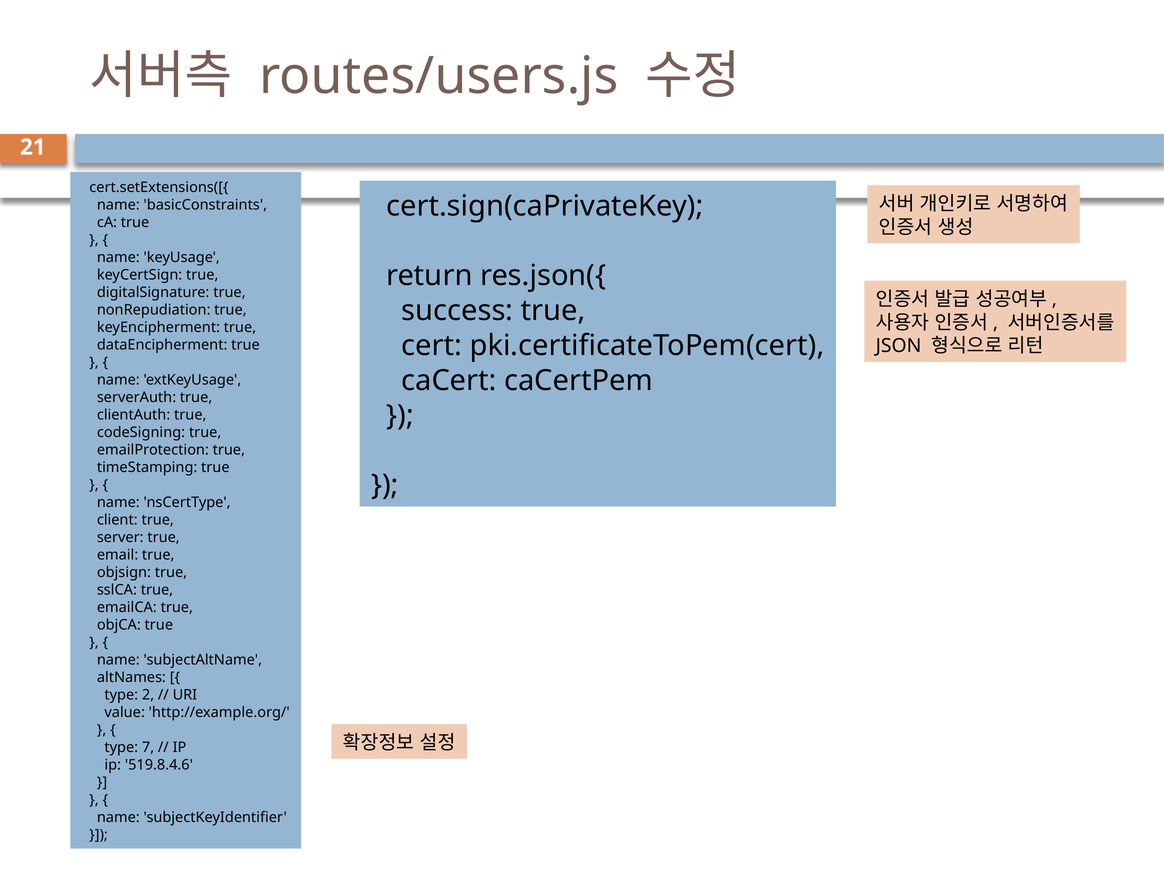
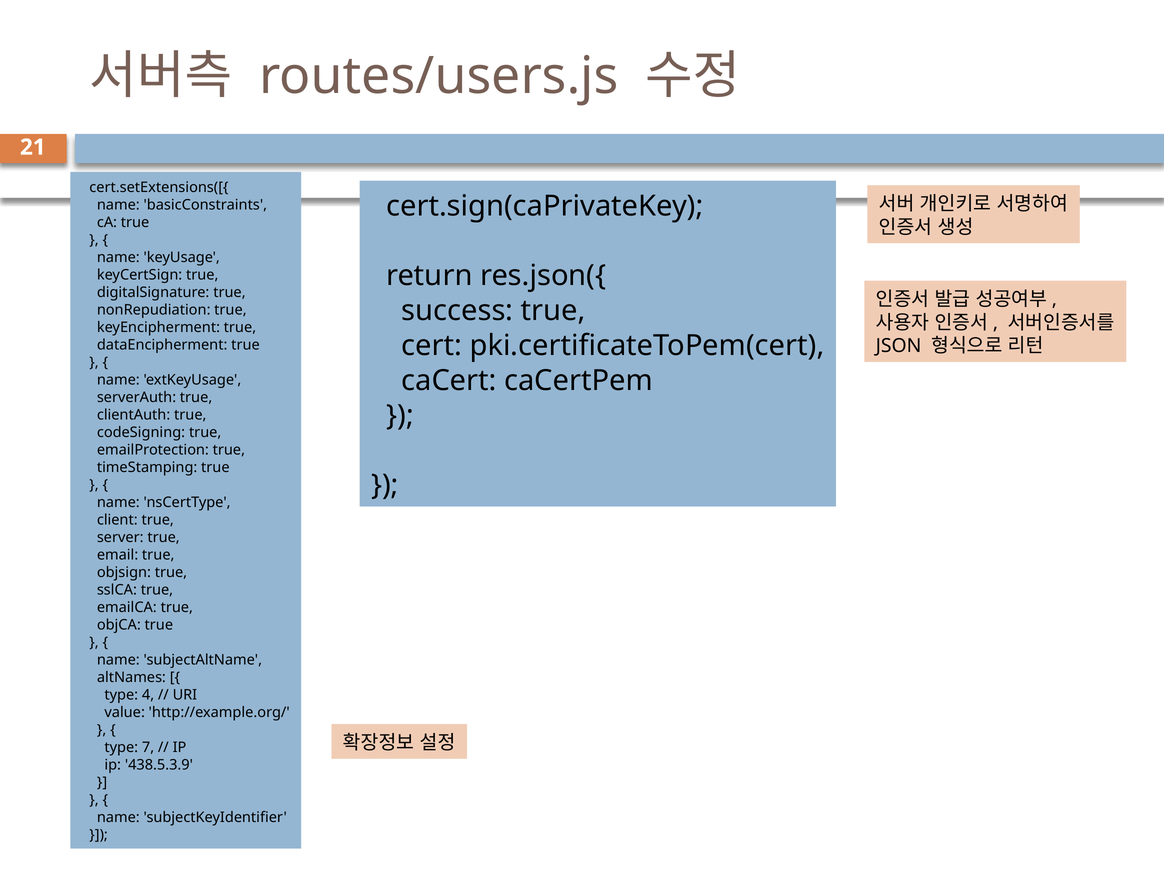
2: 2 -> 4
519.8.4.6: 519.8.4.6 -> 438.5.3.9
